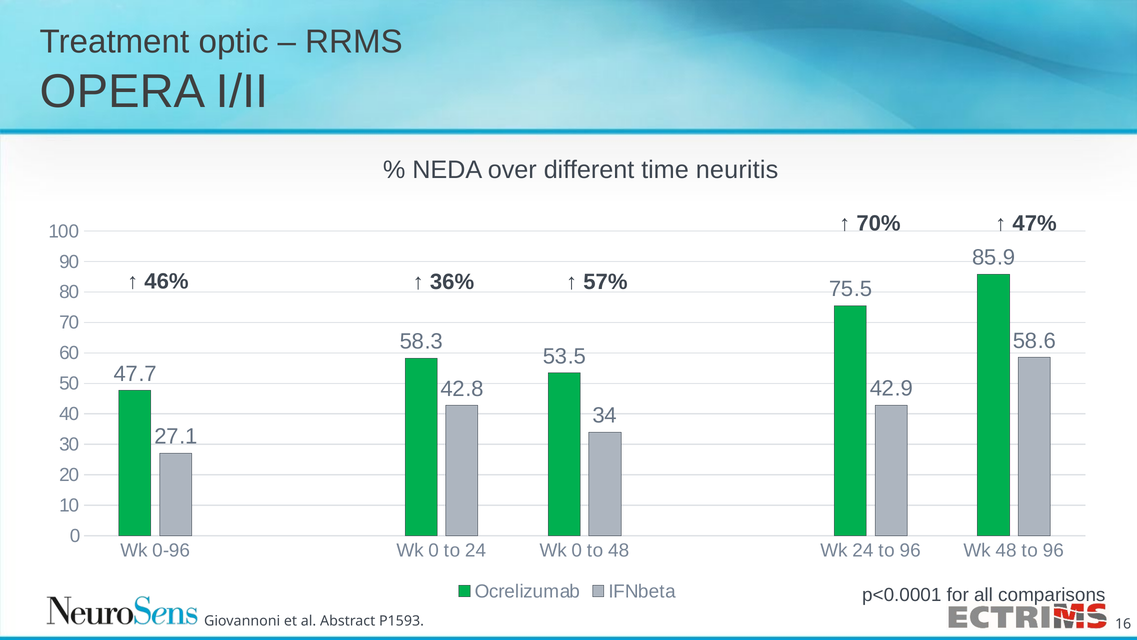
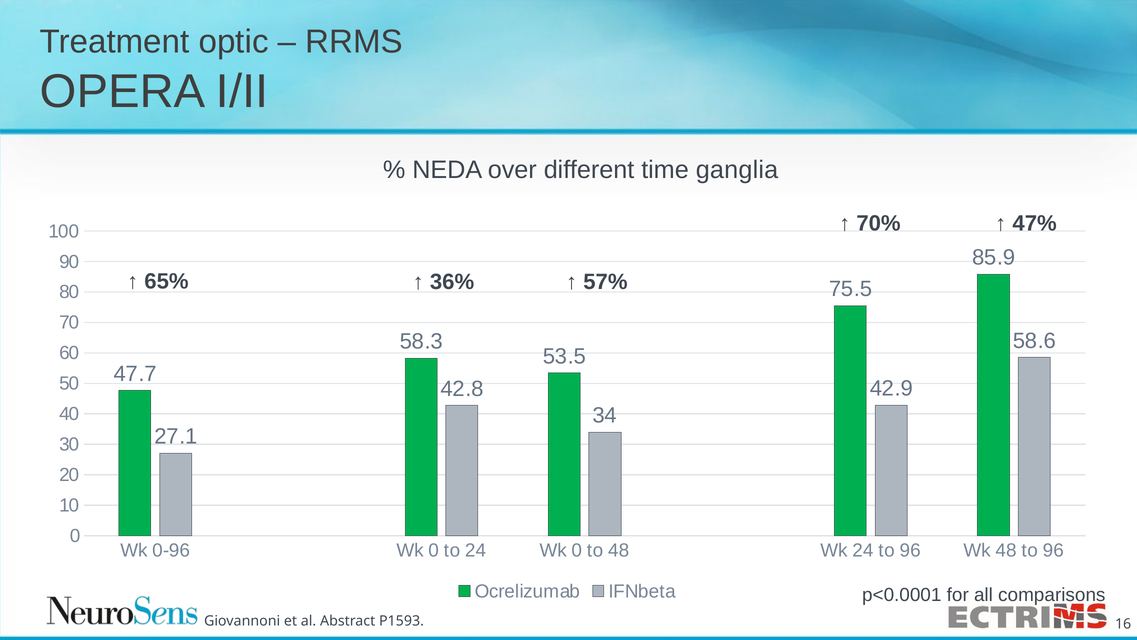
neuritis: neuritis -> ganglia
46%: 46% -> 65%
